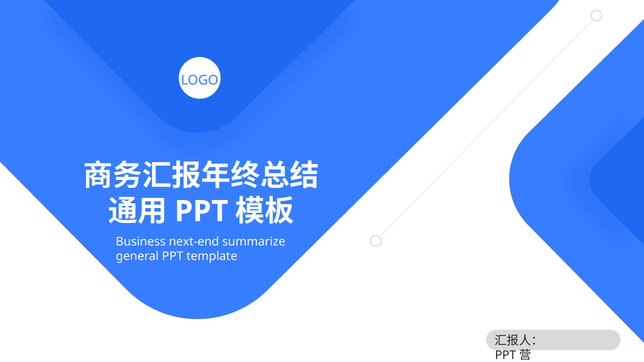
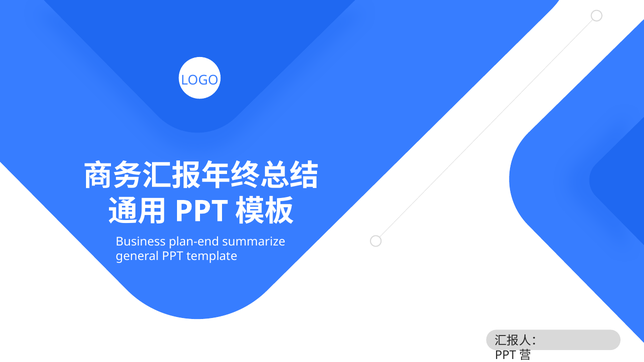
next-end: next-end -> plan-end
